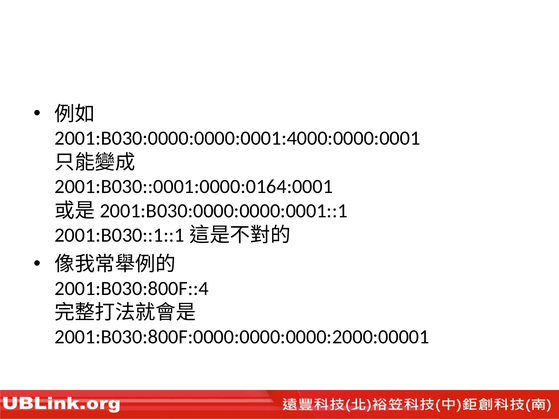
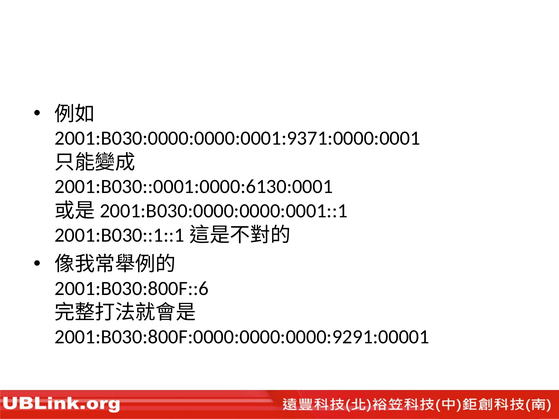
2001:B030:0000:0000:0001:4000:0000:0001: 2001:B030:0000:0000:0001:4000:0000:0001 -> 2001:B030:0000:0000:0001:9371:0000:0001
2001:B030::0001:0000:0164:0001: 2001:B030::0001:0000:0164:0001 -> 2001:B030::0001:0000:6130:0001
2001:B030:800F::4: 2001:B030:800F::4 -> 2001:B030:800F::6
2001:B030:800F:0000:0000:0000:2000:00001: 2001:B030:800F:0000:0000:0000:2000:00001 -> 2001:B030:800F:0000:0000:0000:9291:00001
